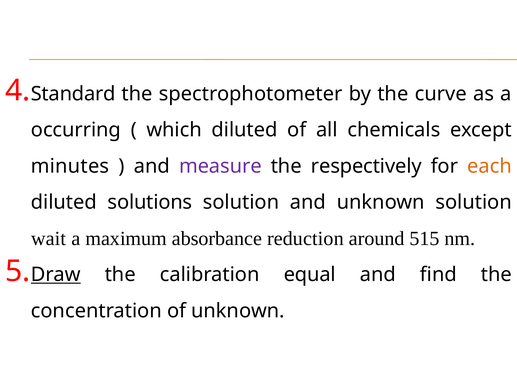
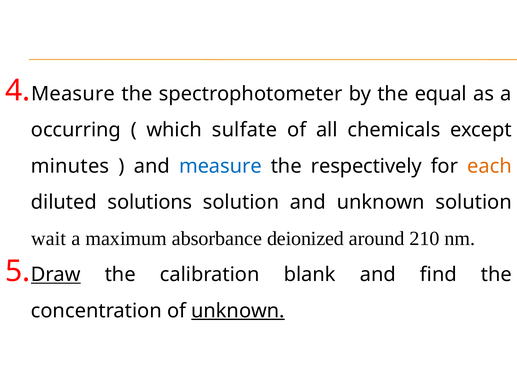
Standard at (73, 94): Standard -> Measure
curve: curve -> equal
which diluted: diluted -> sulfate
measure at (220, 166) colour: purple -> blue
reduction: reduction -> deionized
515: 515 -> 210
equal: equal -> blank
unknown at (238, 311) underline: none -> present
